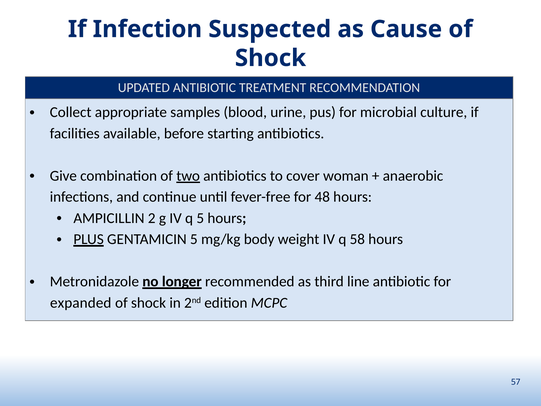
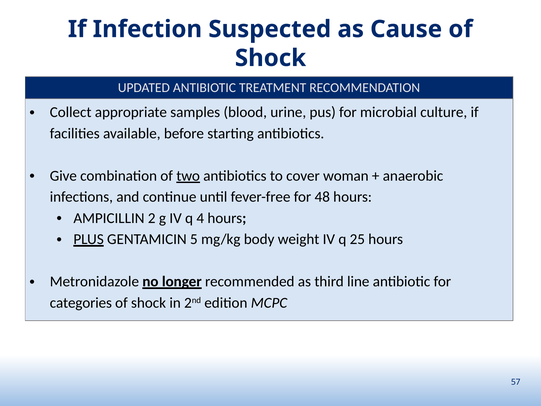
q 5: 5 -> 4
58: 58 -> 25
expanded: expanded -> categories
